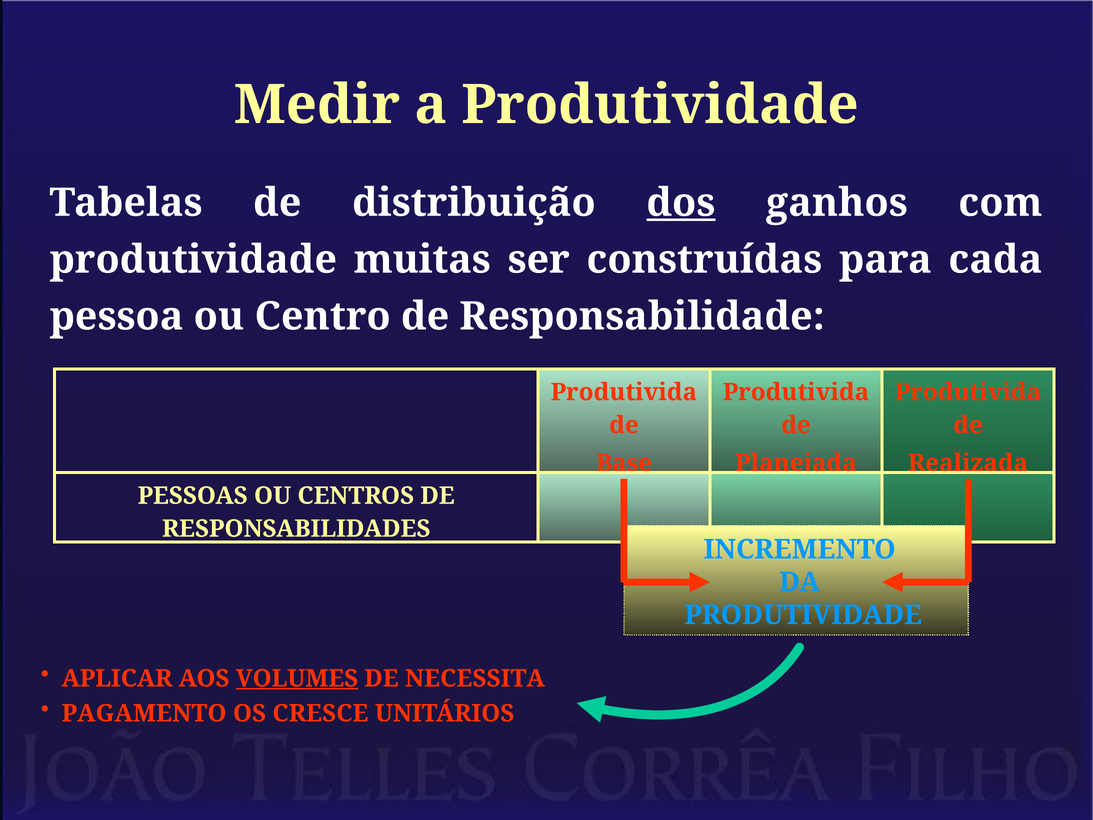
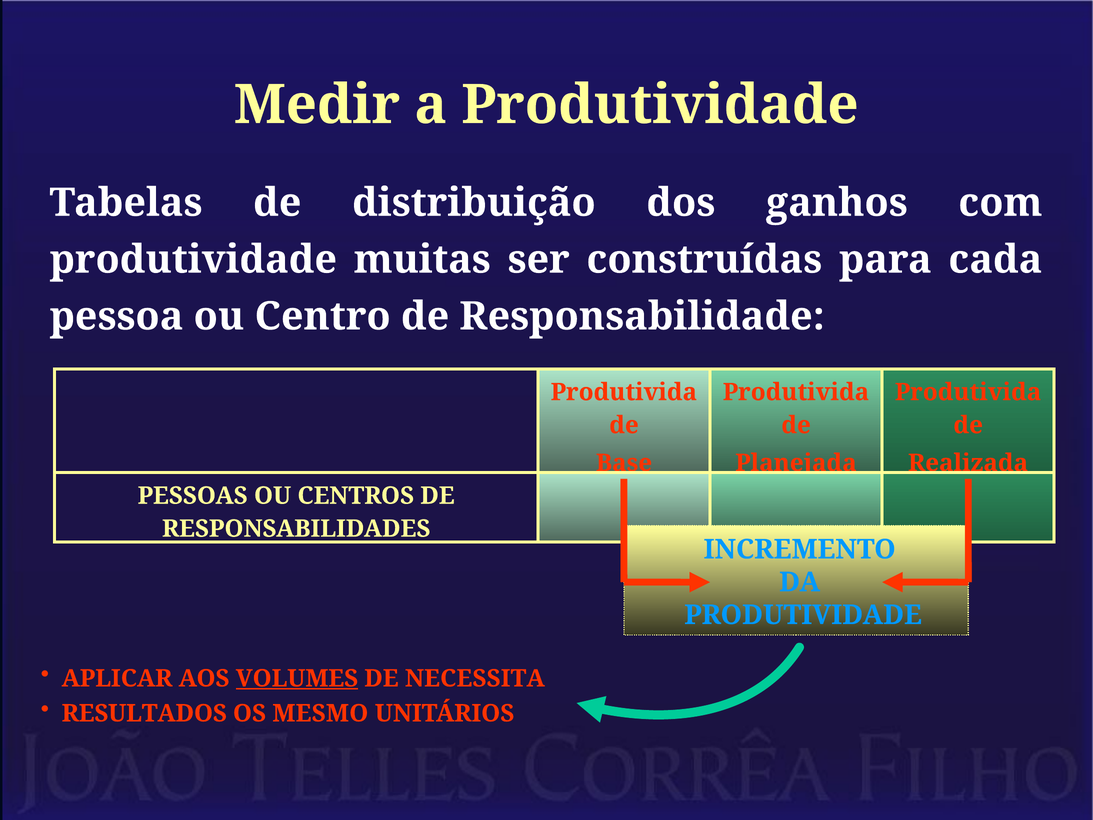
dos underline: present -> none
PAGAMENTO: PAGAMENTO -> RESULTADOS
CRESCE: CRESCE -> MESMO
